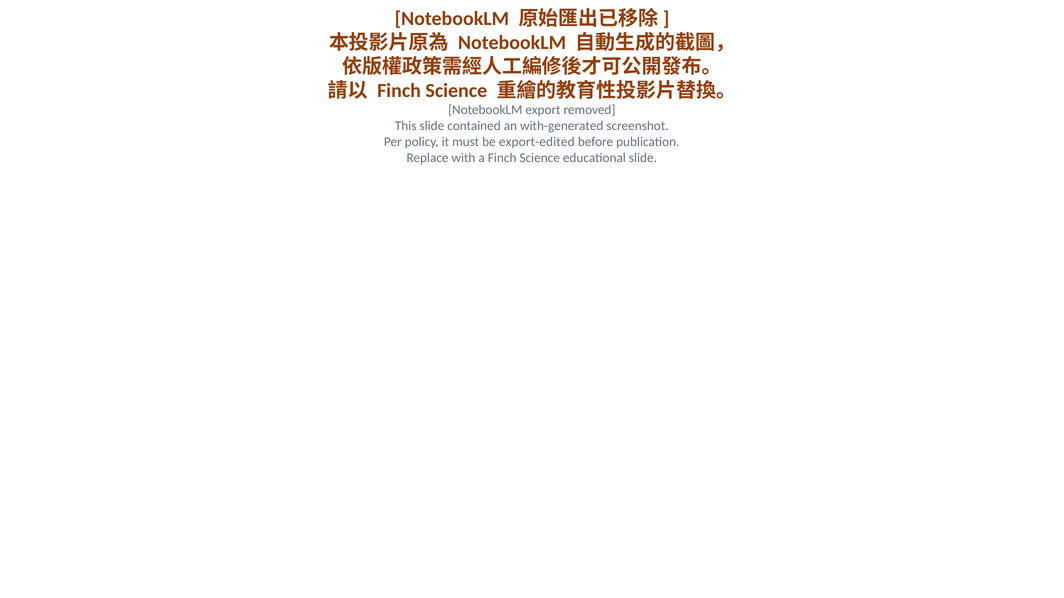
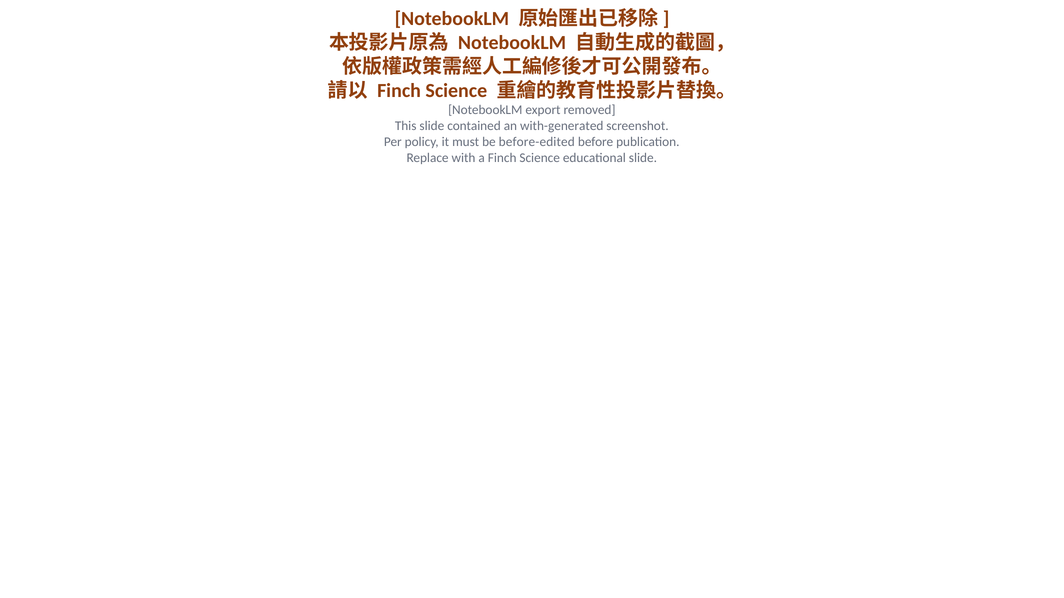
export-edited: export-edited -> before-edited
